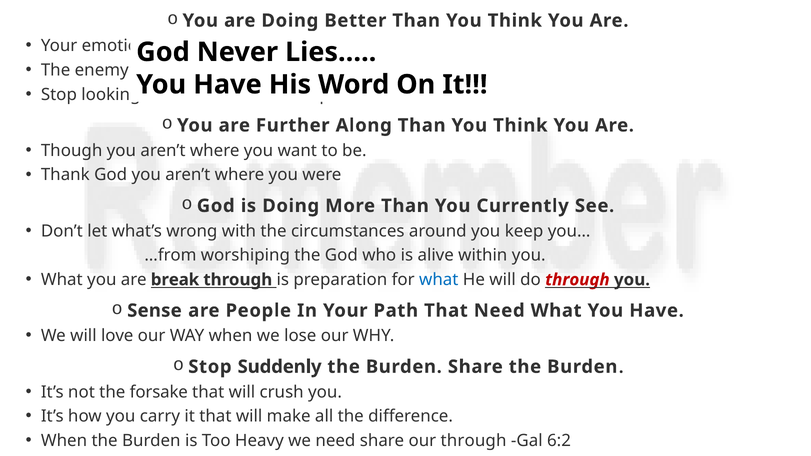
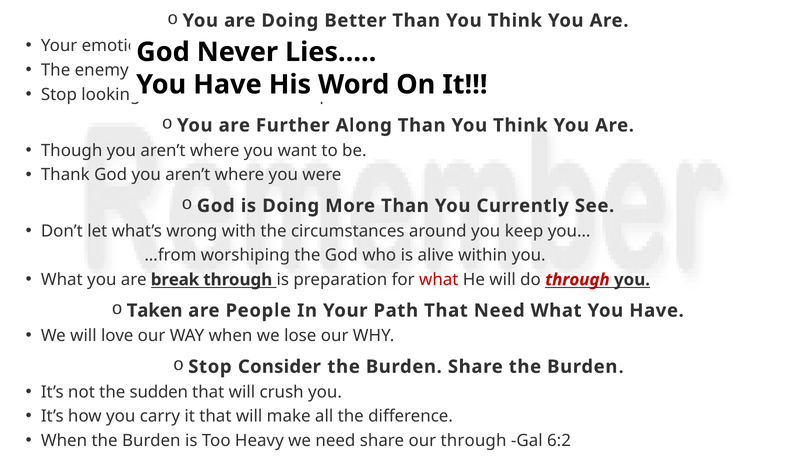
what at (439, 280) colour: blue -> red
Sense: Sense -> Taken
Suddenly: Suddenly -> Consider
forsake: forsake -> sudden
